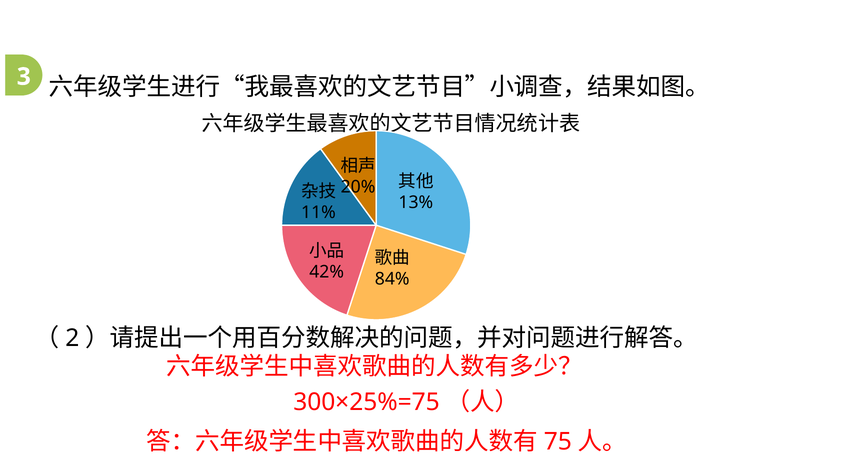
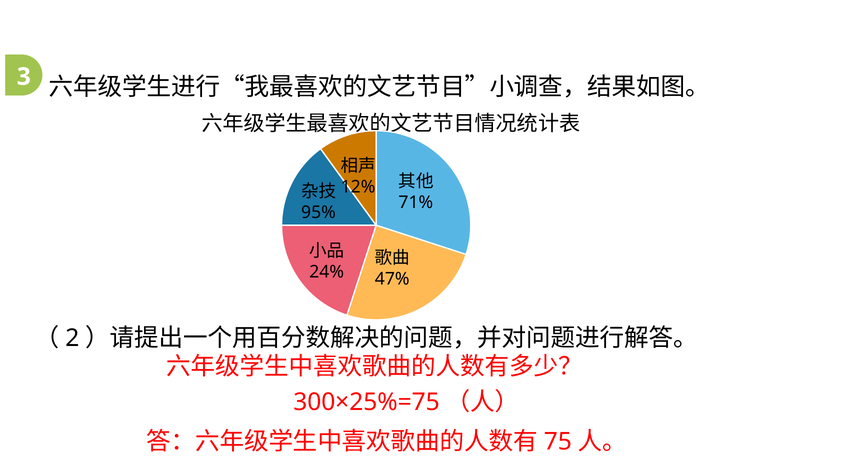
20%: 20% -> 12%
13%: 13% -> 71%
11%: 11% -> 95%
42%: 42% -> 24%
84%: 84% -> 47%
